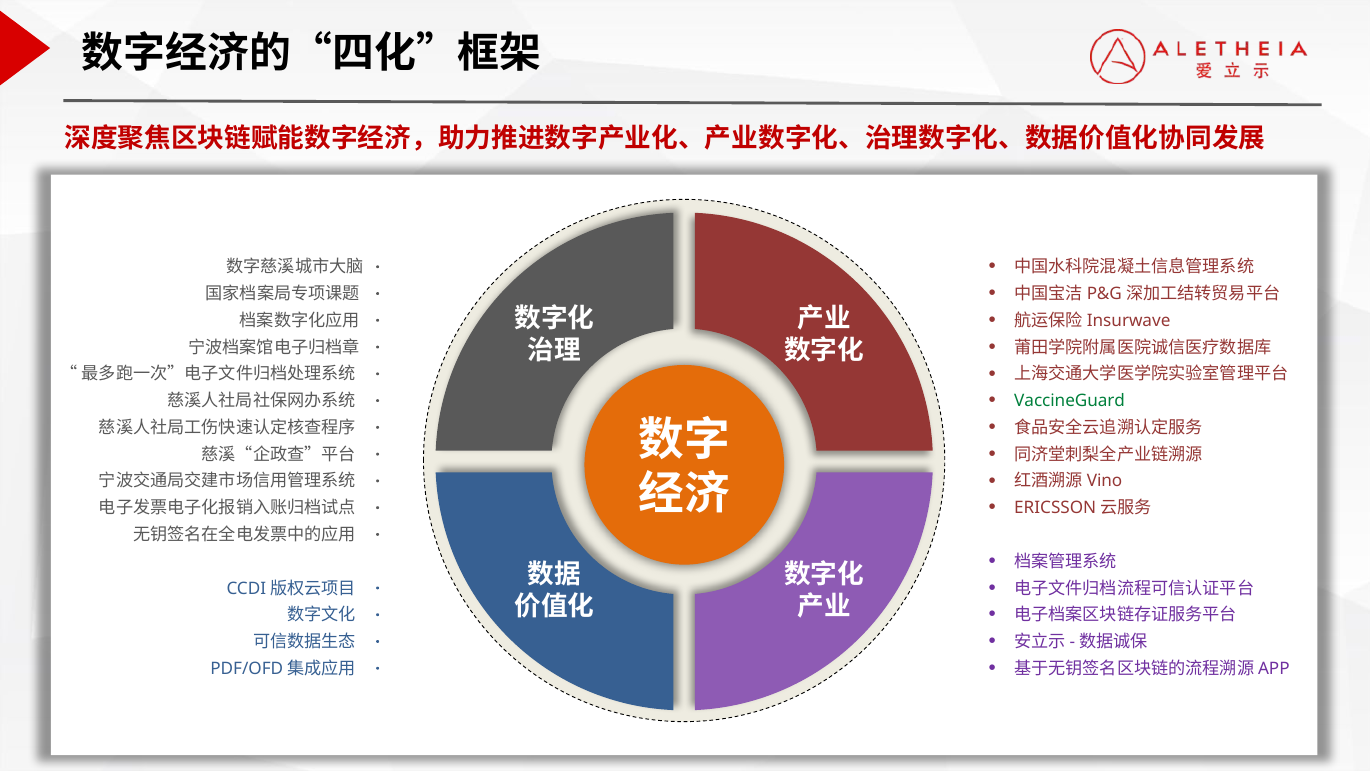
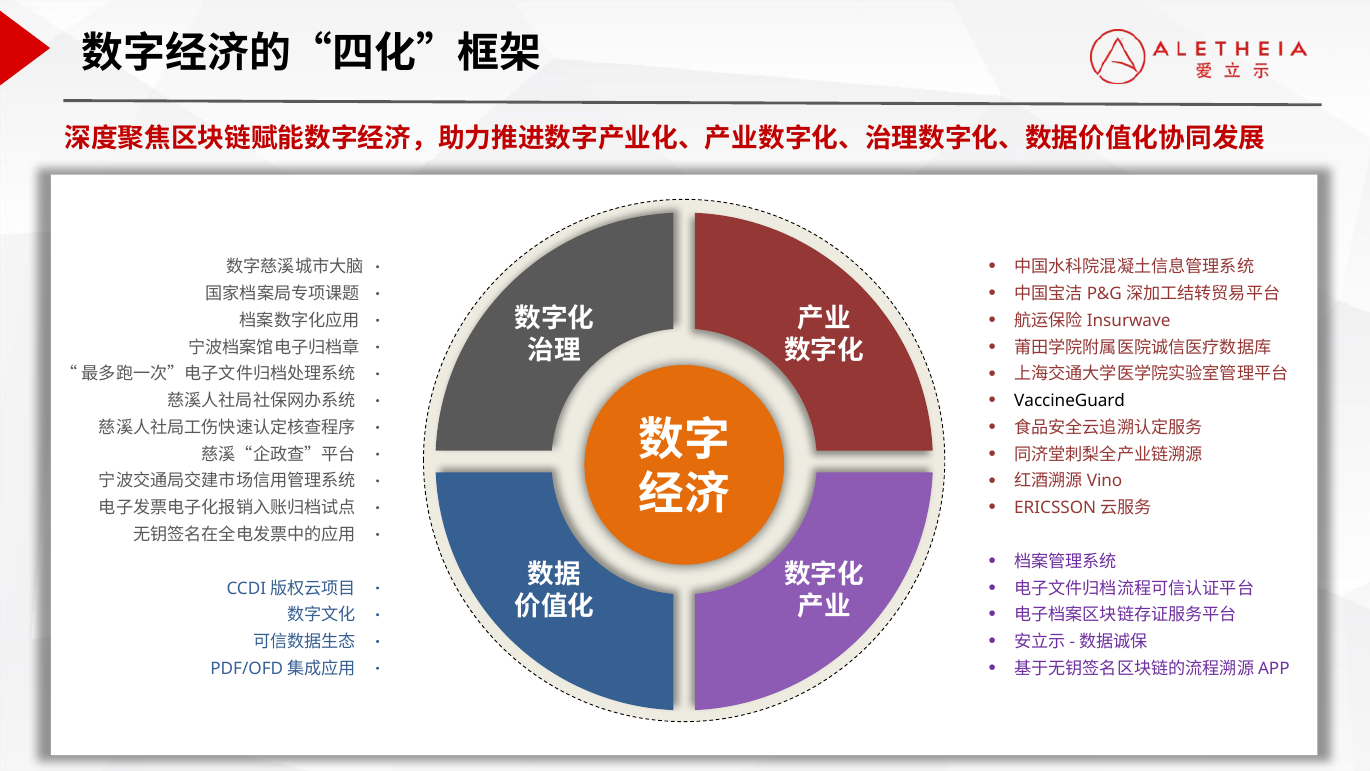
VaccineGuard colour: green -> black
